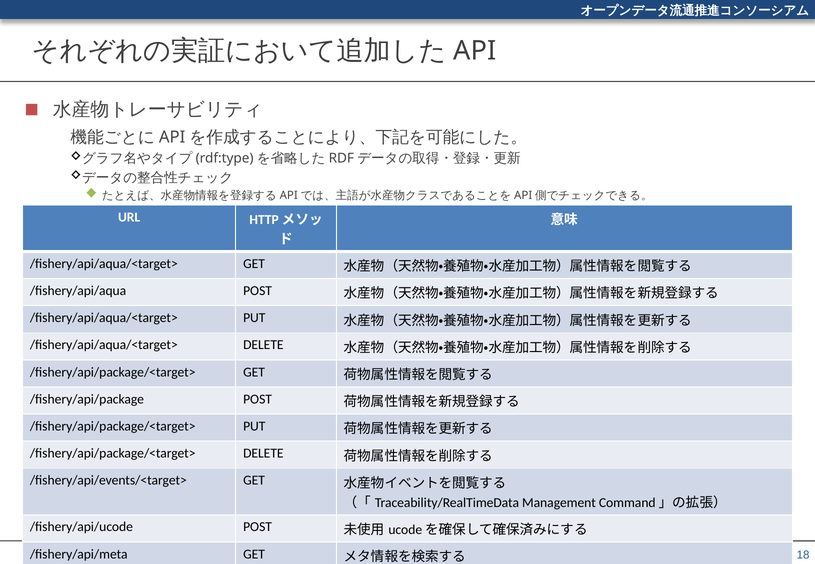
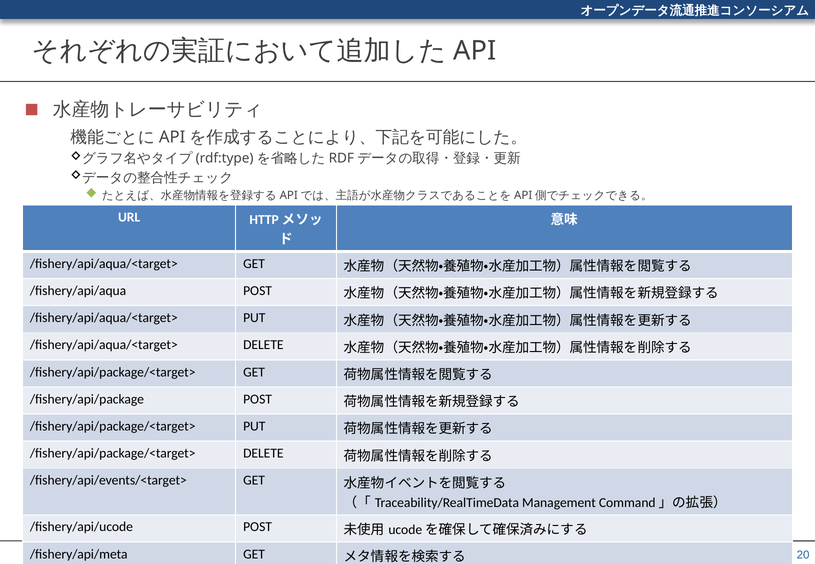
18: 18 -> 20
